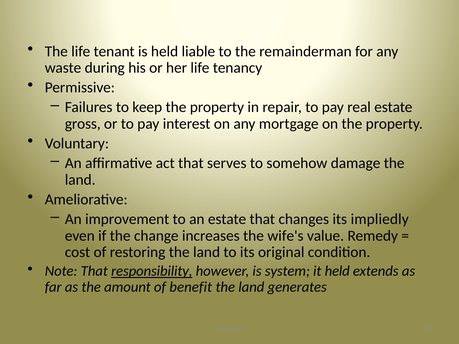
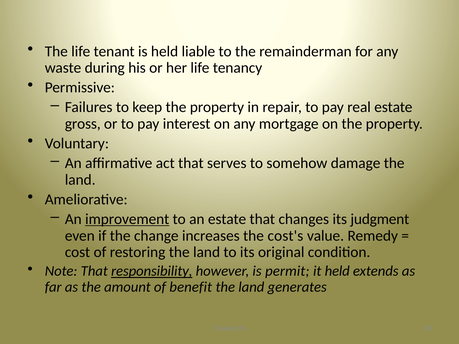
improvement underline: none -> present
impliedly: impliedly -> judgment
wife's: wife's -> cost's
system: system -> permit
